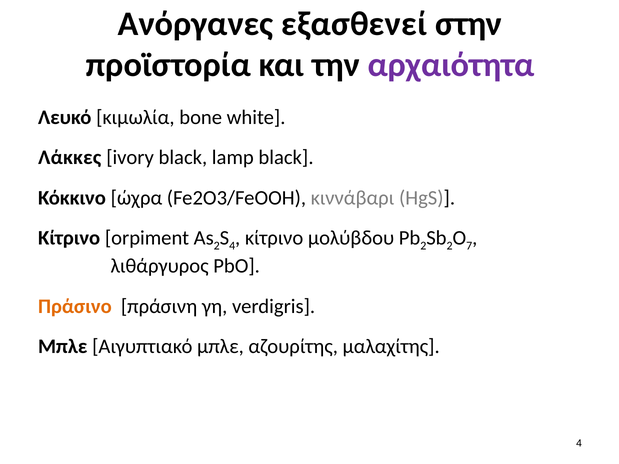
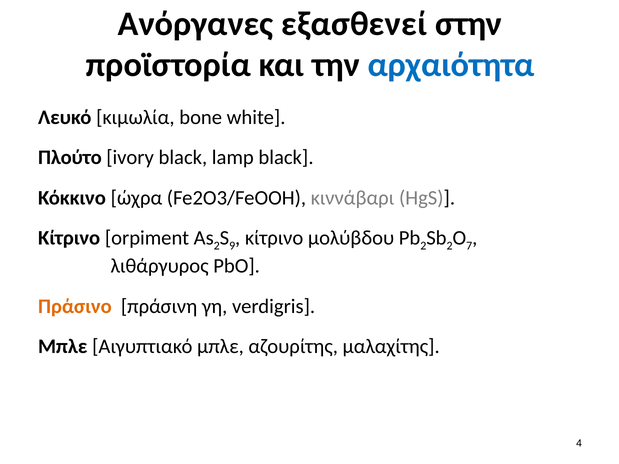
αρχαιότητα colour: purple -> blue
Λάκκες: Λάκκες -> Πλούτο
4 at (232, 246): 4 -> 9
